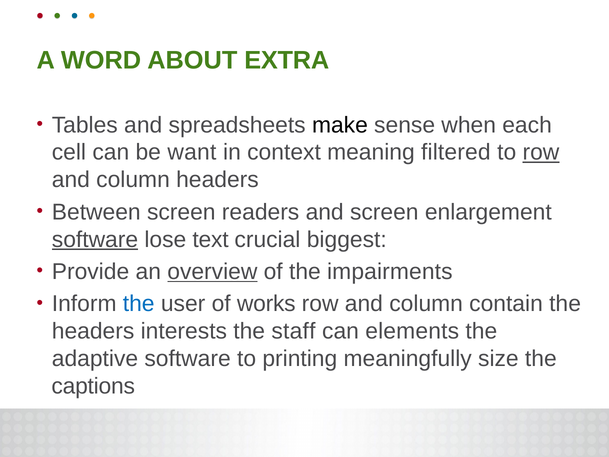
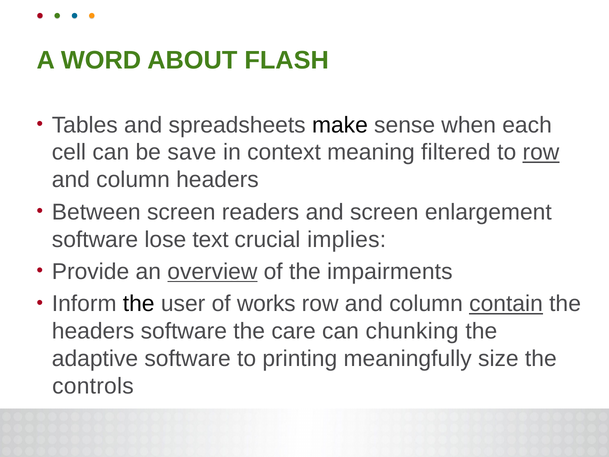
EXTRA: EXTRA -> FLASH
want: want -> save
software at (95, 239) underline: present -> none
biggest: biggest -> implies
the at (139, 304) colour: blue -> black
contain underline: none -> present
headers interests: interests -> software
staff: staff -> care
elements: elements -> chunking
captions: captions -> controls
